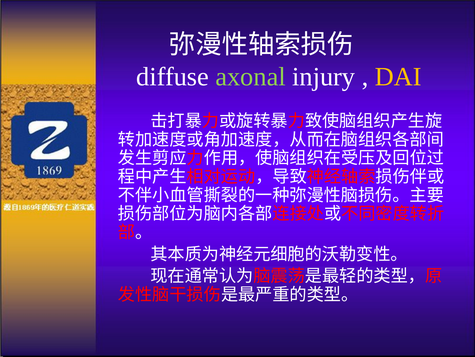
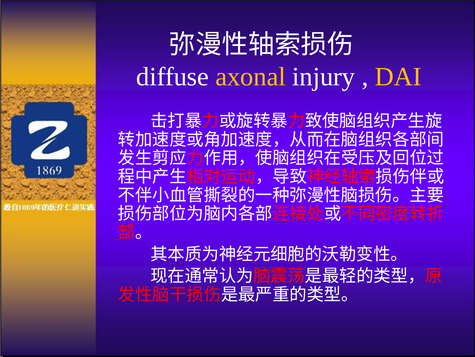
axonal colour: light green -> yellow
